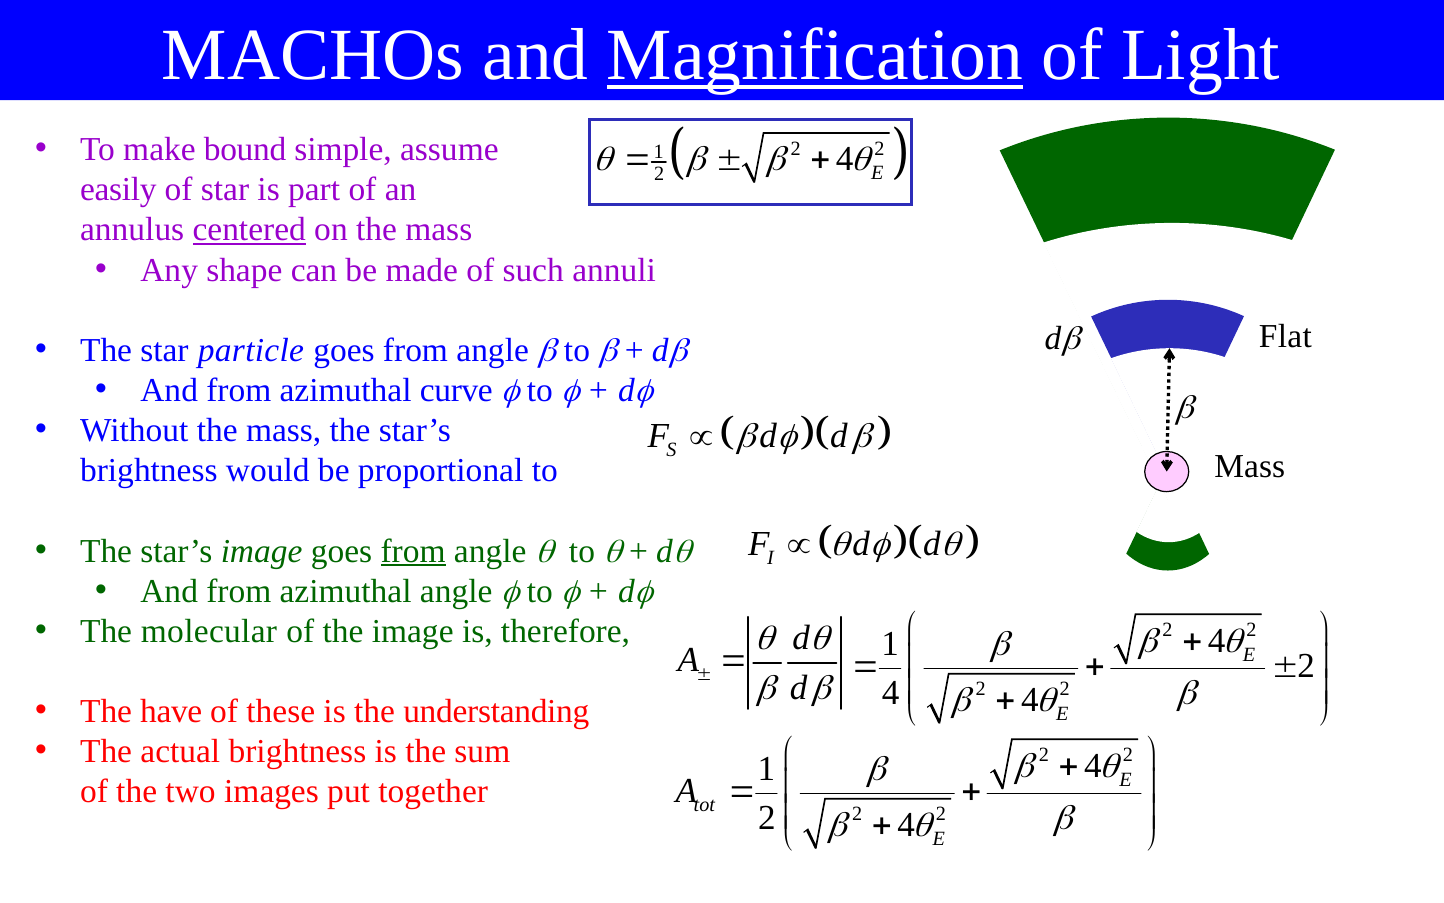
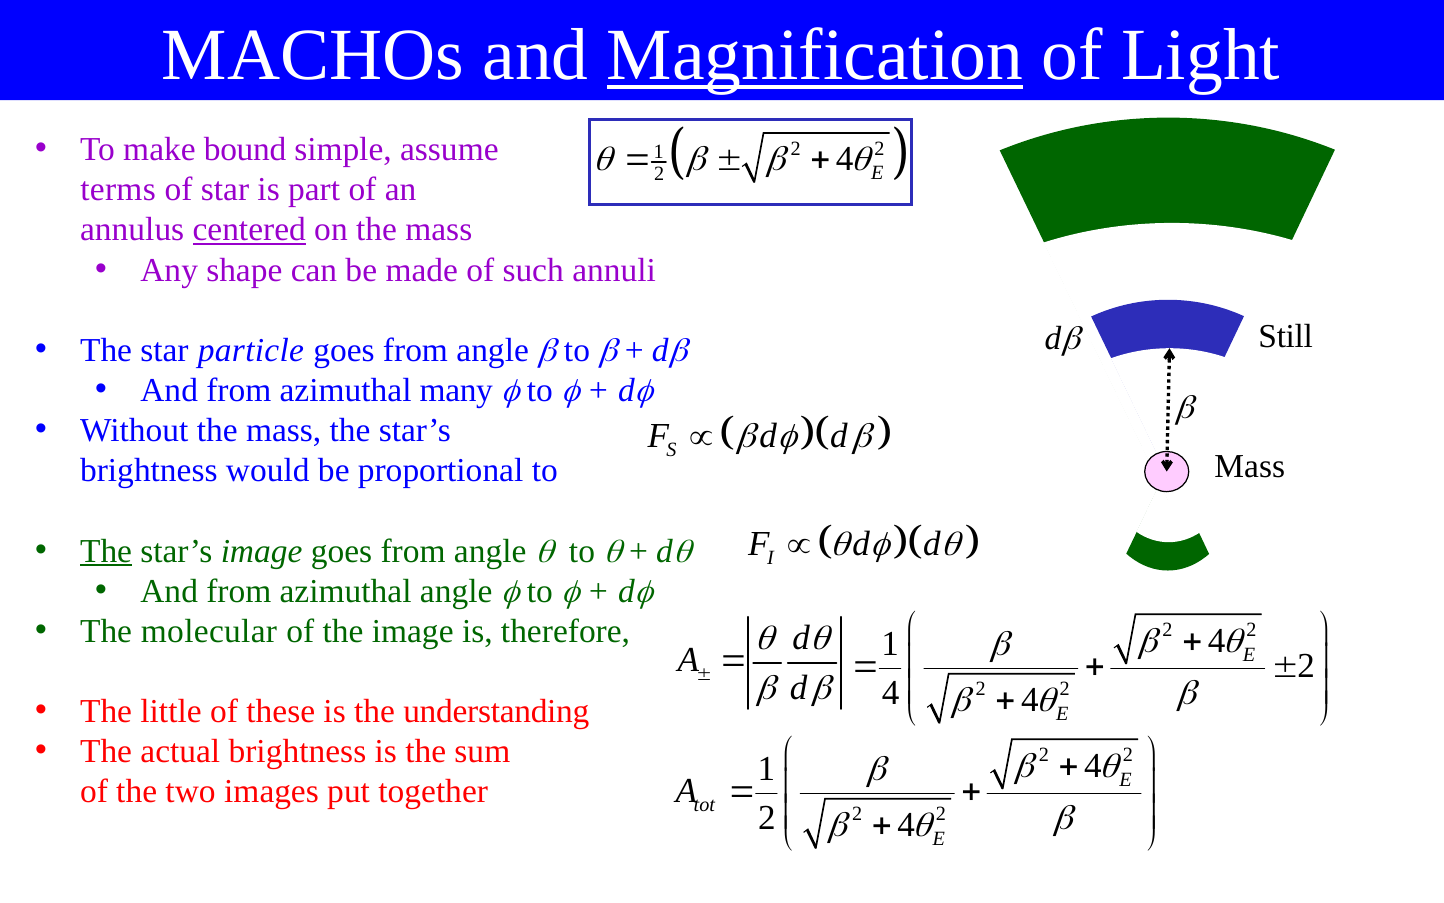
easily: easily -> terms
Flat: Flat -> Still
curve: curve -> many
The at (106, 551) underline: none -> present
from at (413, 551) underline: present -> none
have: have -> little
